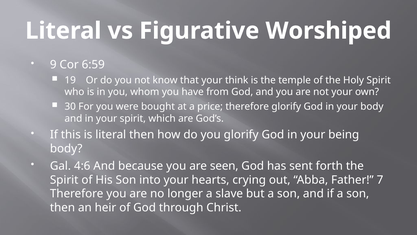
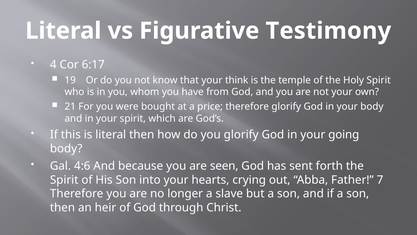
Worshiped: Worshiped -> Testimony
9: 9 -> 4
6:59: 6:59 -> 6:17
30: 30 -> 21
being: being -> going
